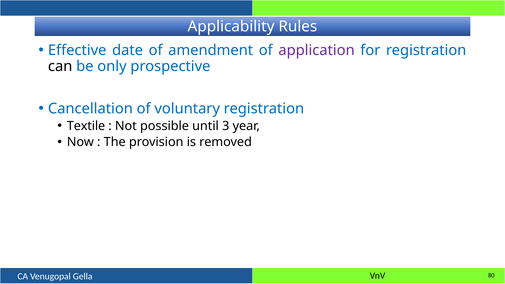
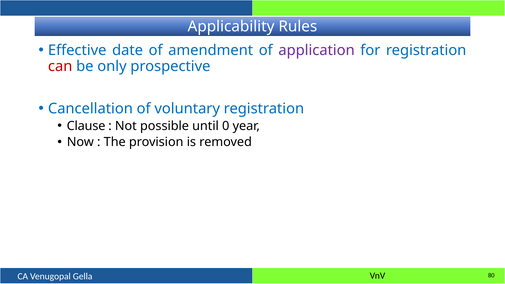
can colour: black -> red
Textile: Textile -> Clause
3: 3 -> 0
